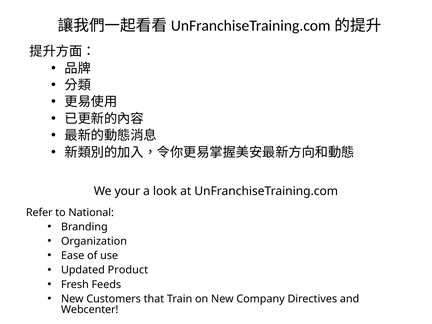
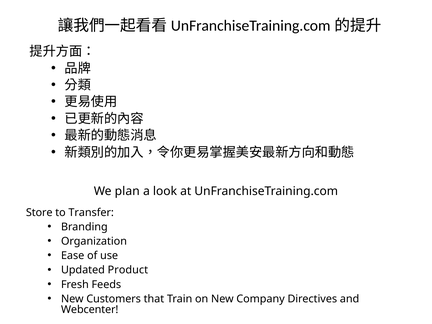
your: your -> plan
Refer: Refer -> Store
National: National -> Transfer
